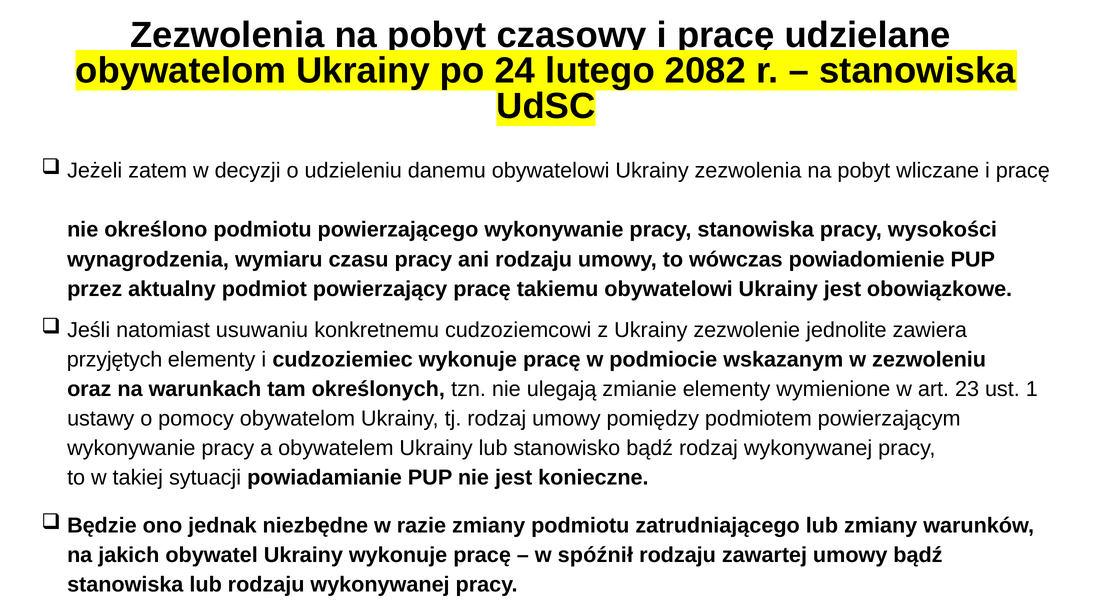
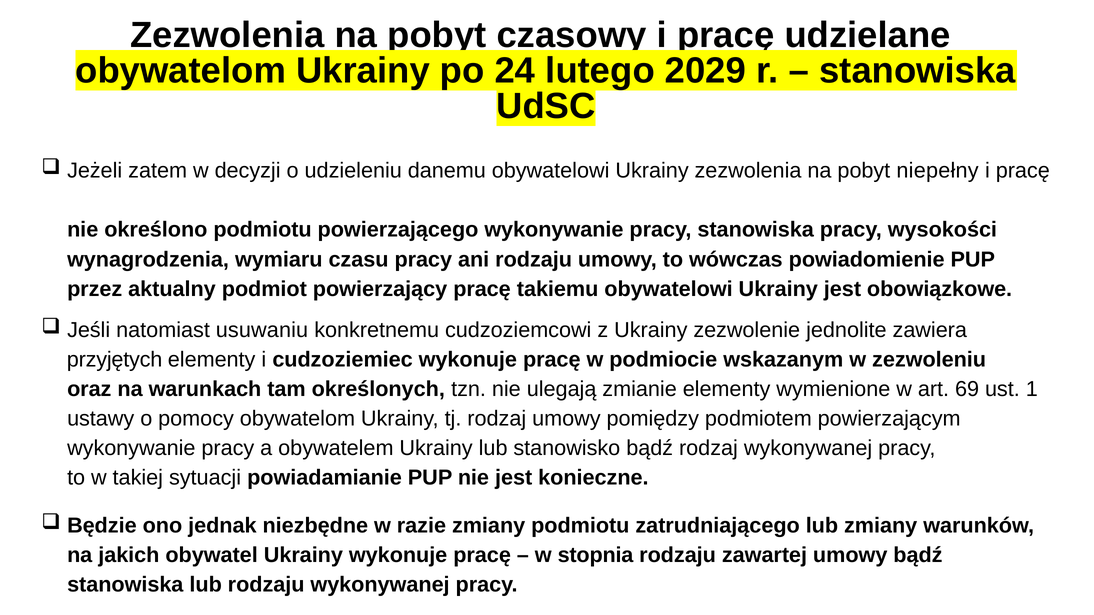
2082: 2082 -> 2029
wliczane: wliczane -> niepełny
23: 23 -> 69
spóźnił: spóźnił -> stopnia
